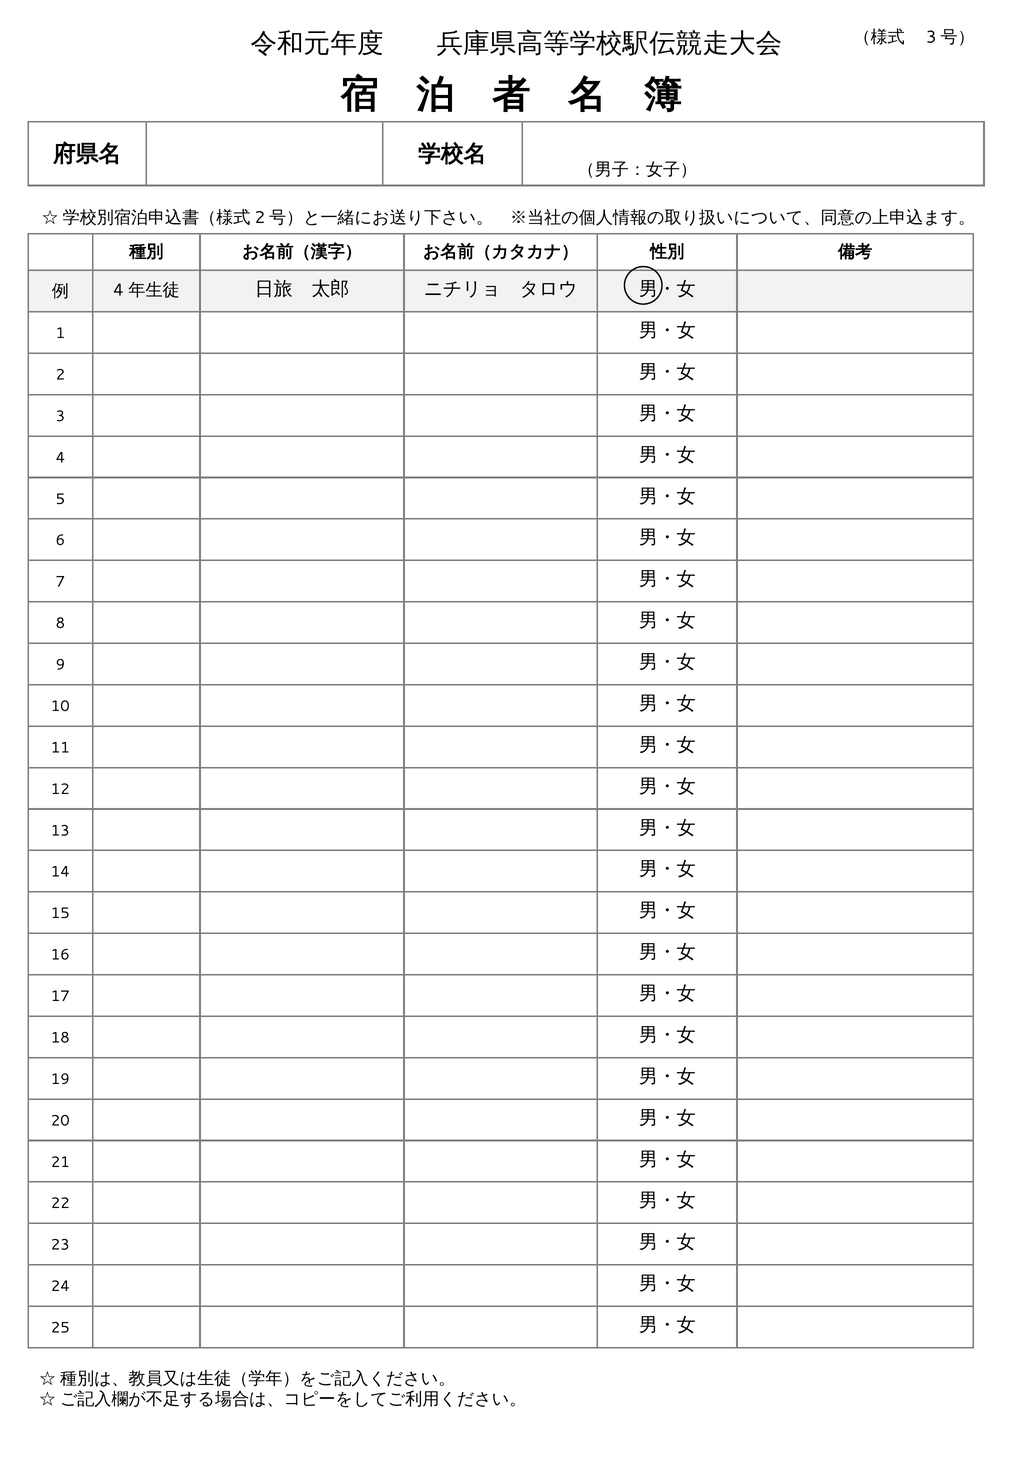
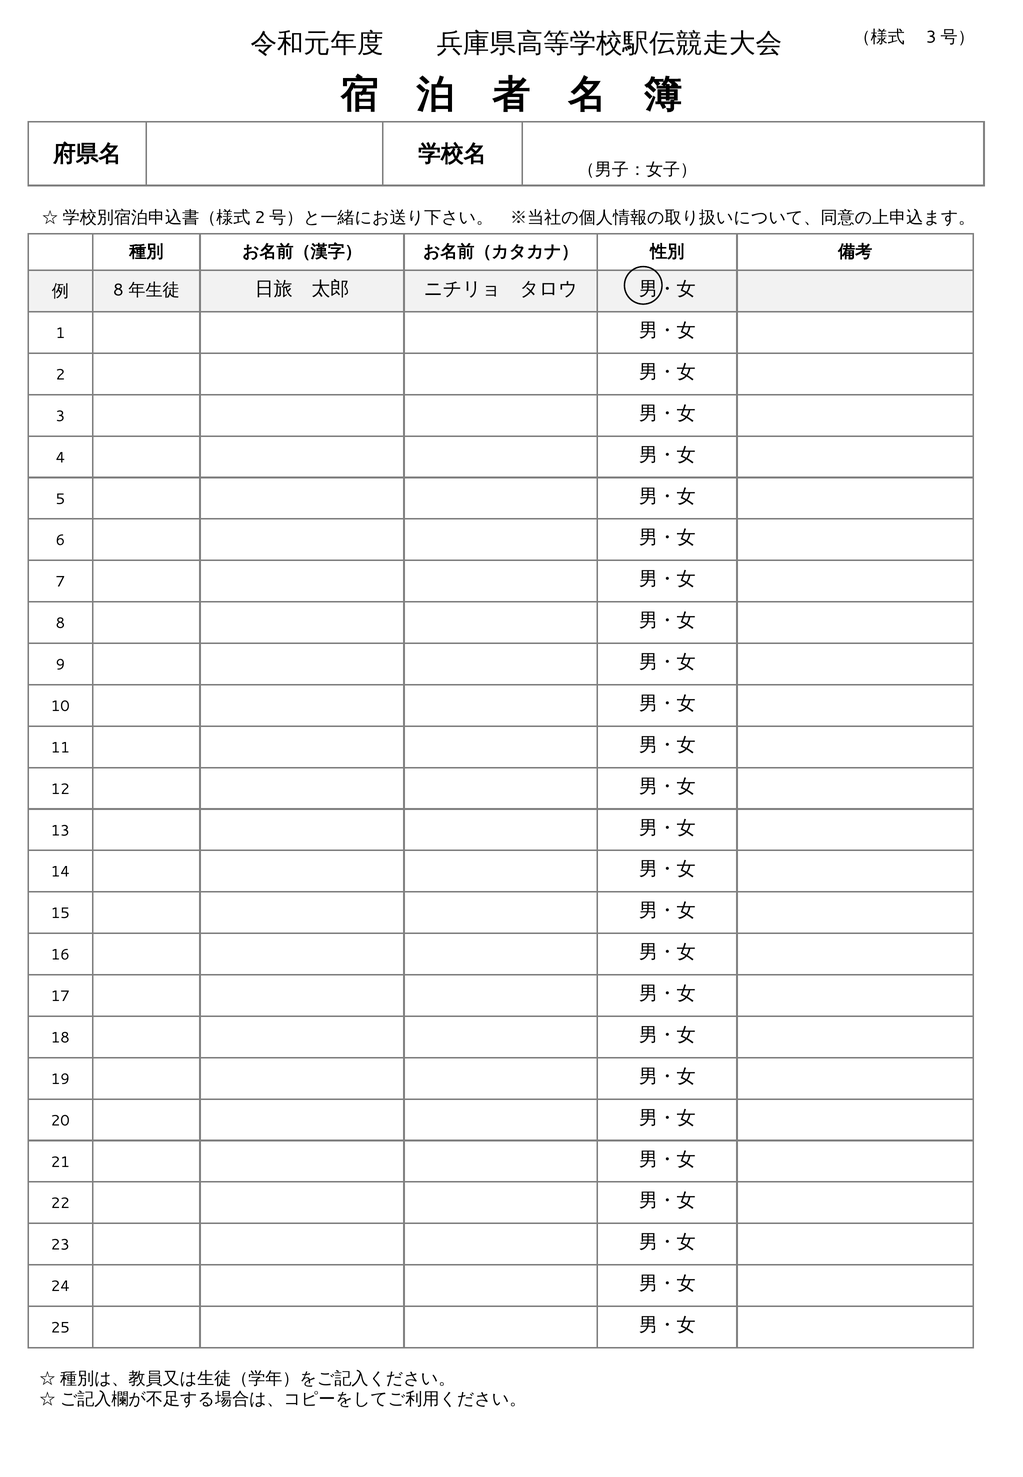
4 at (118, 290): 4 -> 8
